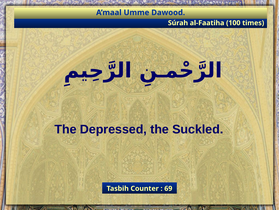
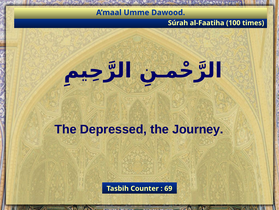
Suckled: Suckled -> Journey
